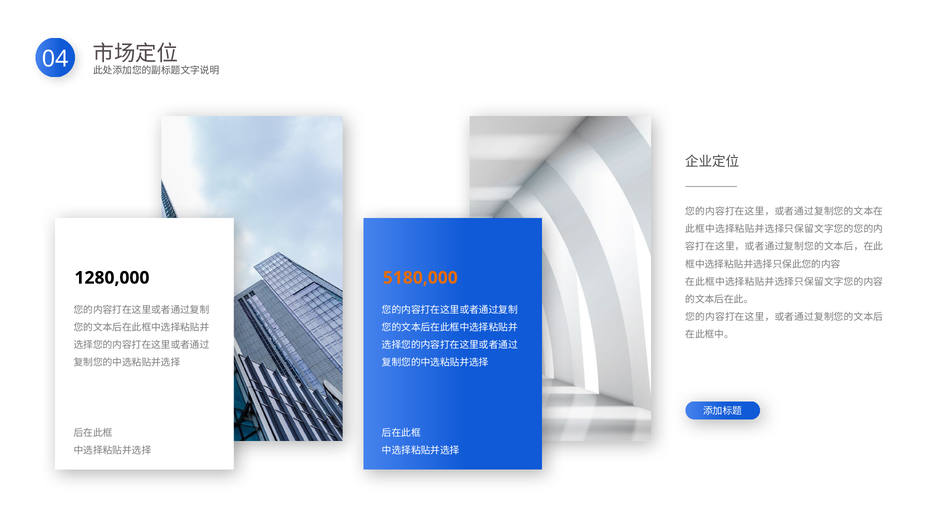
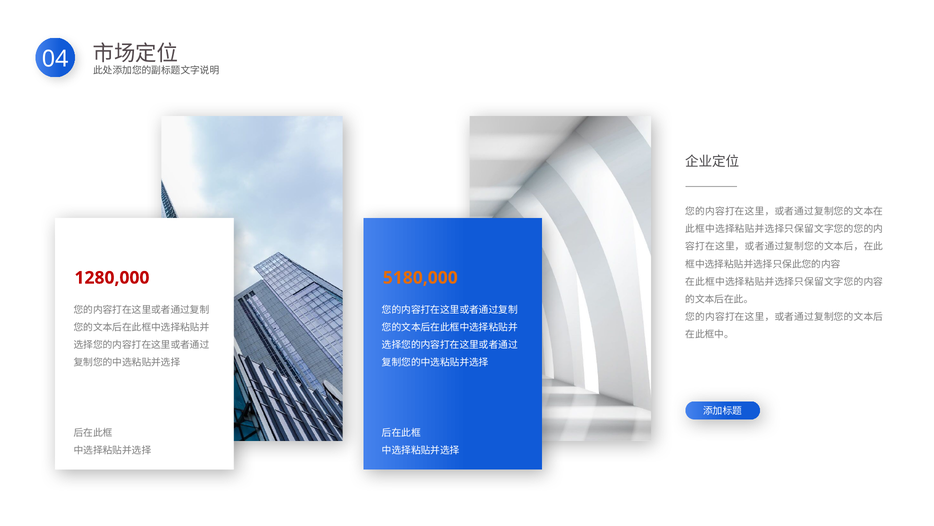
1280,000 colour: black -> red
